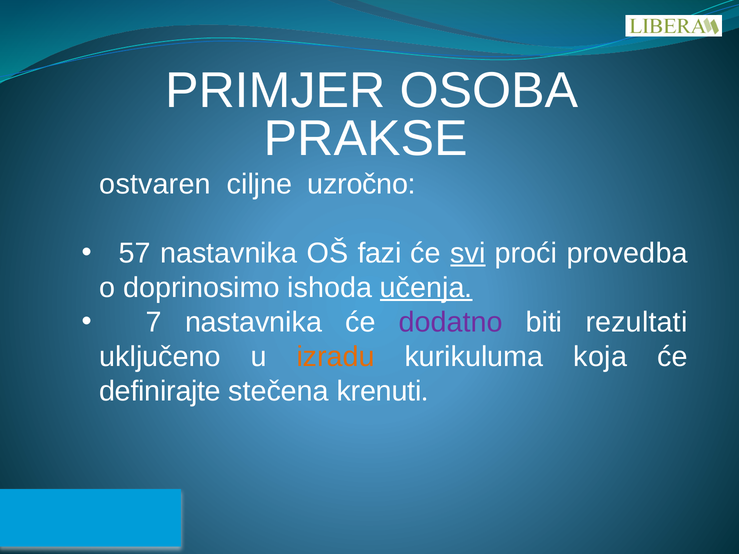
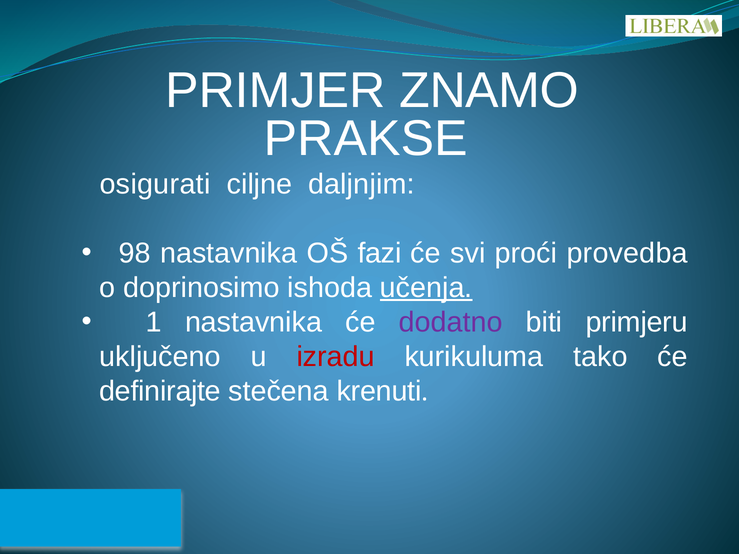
OSOBA: OSOBA -> ZNAMO
ostvaren: ostvaren -> osigurati
uzročno: uzročno -> daljnjim
57: 57 -> 98
svi underline: present -> none
7: 7 -> 1
rezultati: rezultati -> primjeru
izradu colour: orange -> red
koja: koja -> tako
